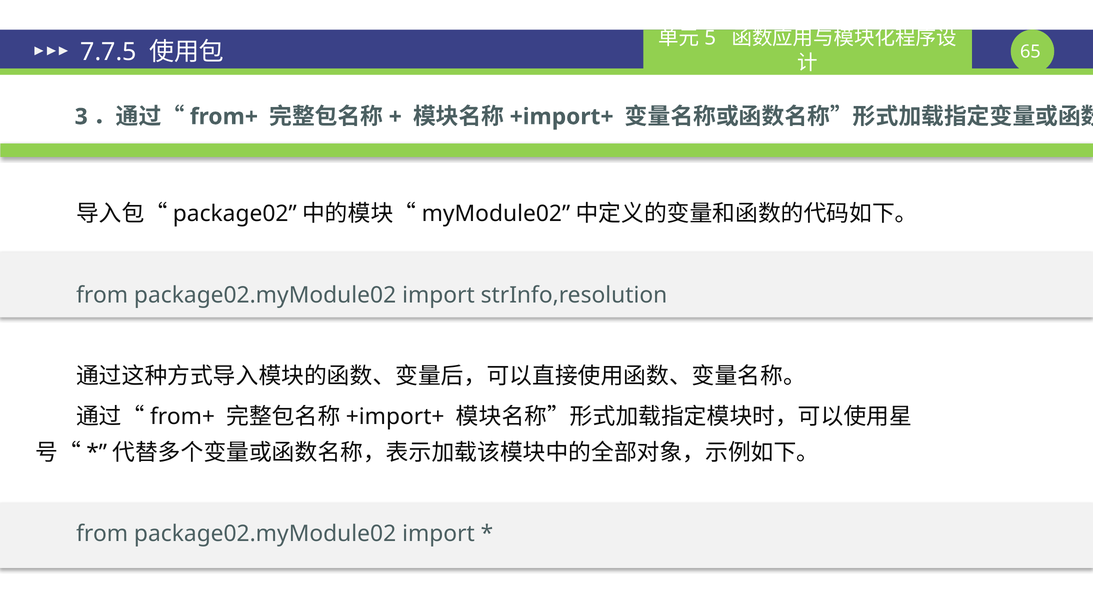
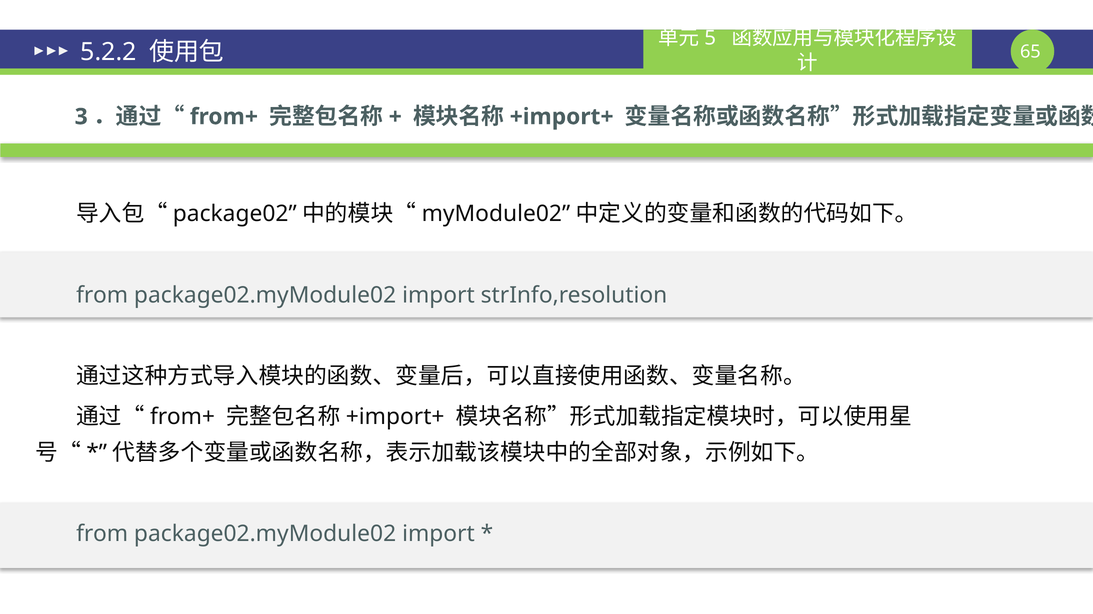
7.7.5: 7.7.5 -> 5.2.2
